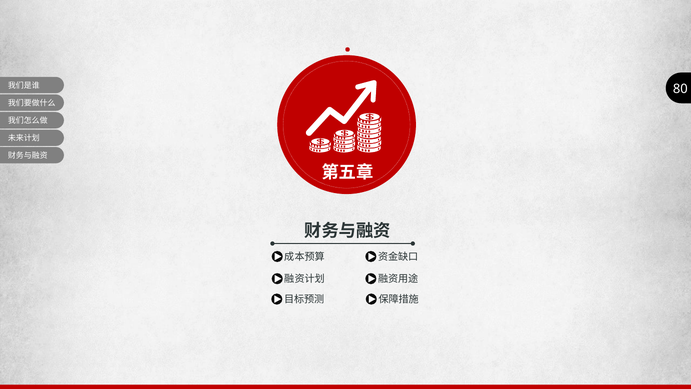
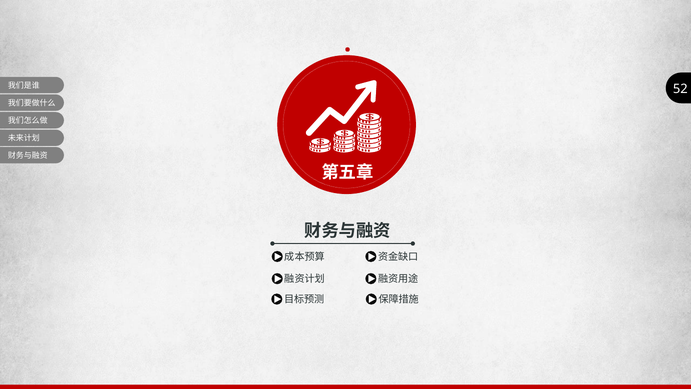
80: 80 -> 52
